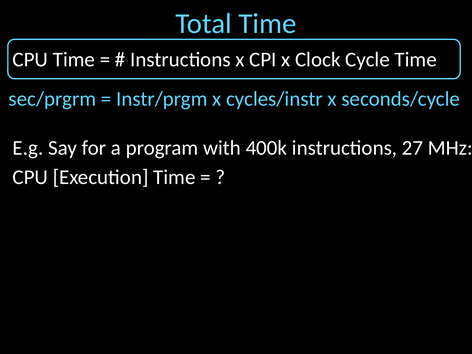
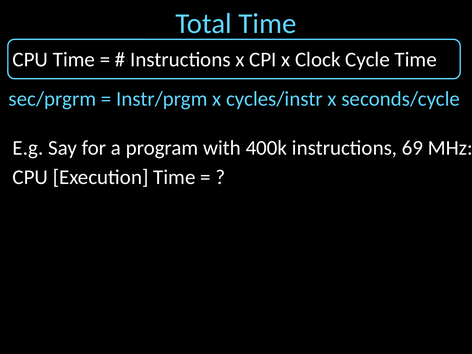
27: 27 -> 69
